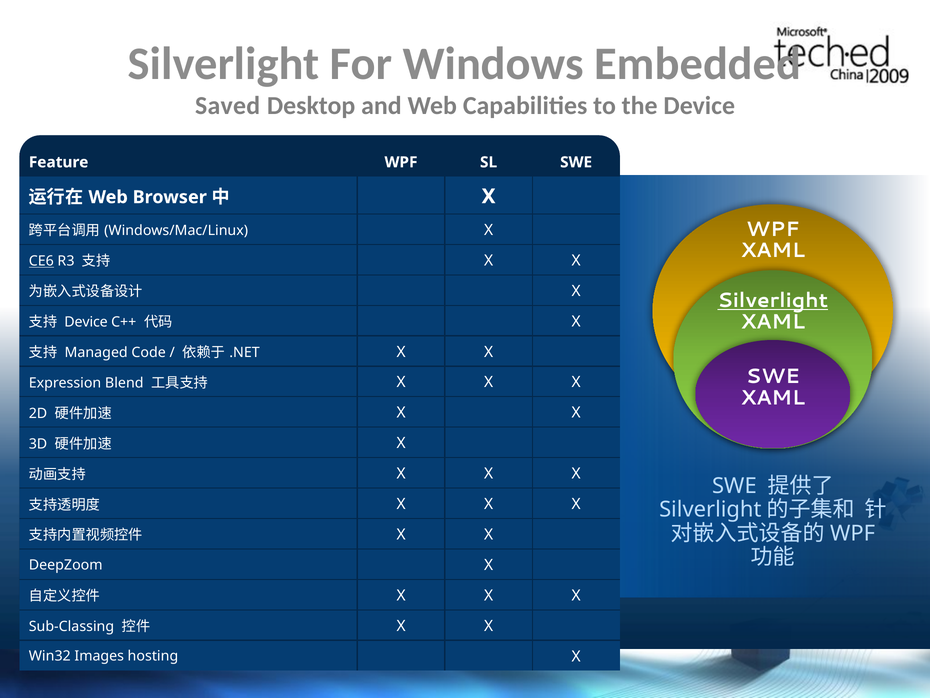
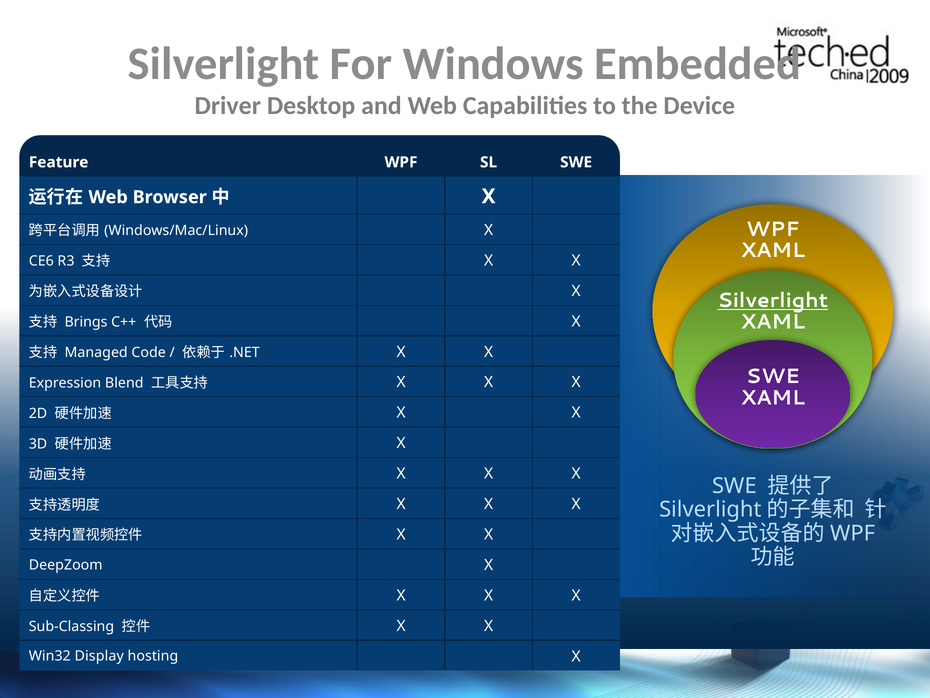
Saved: Saved -> Driver
CE6 underline: present -> none
Device at (86, 322): Device -> Brings
Images: Images -> Display
